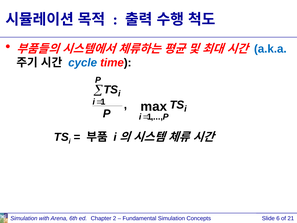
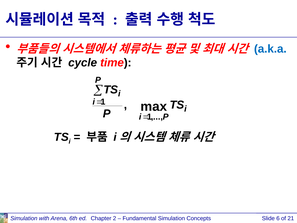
cycle colour: blue -> black
